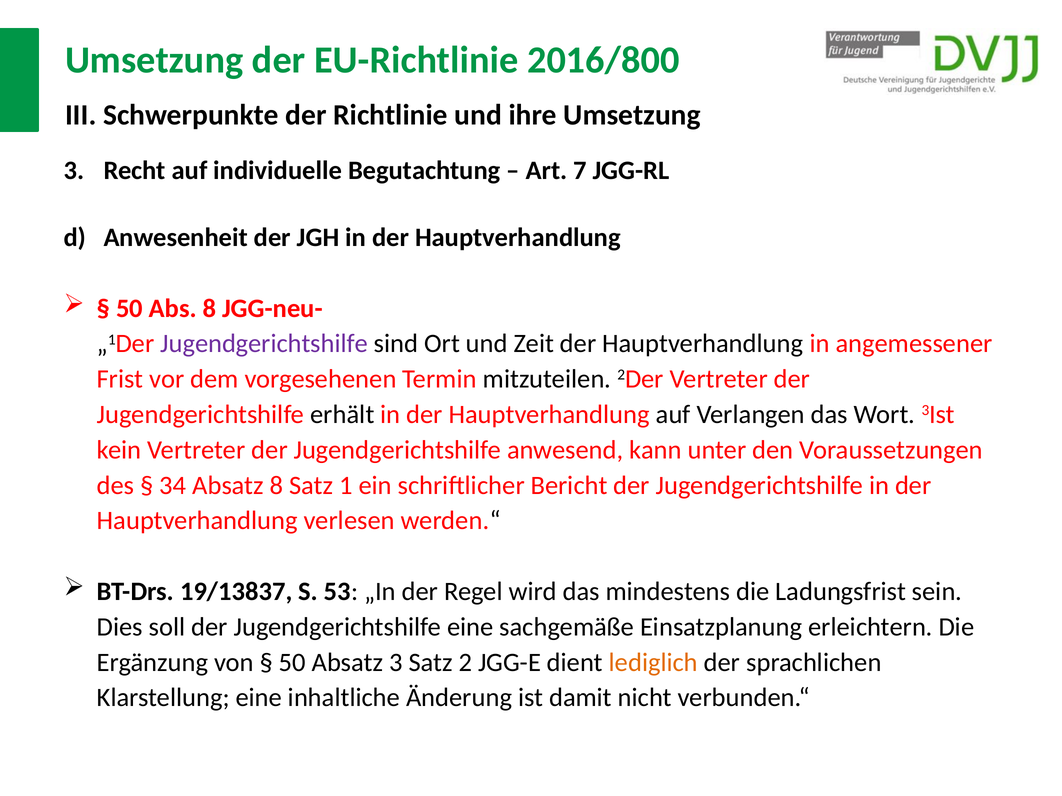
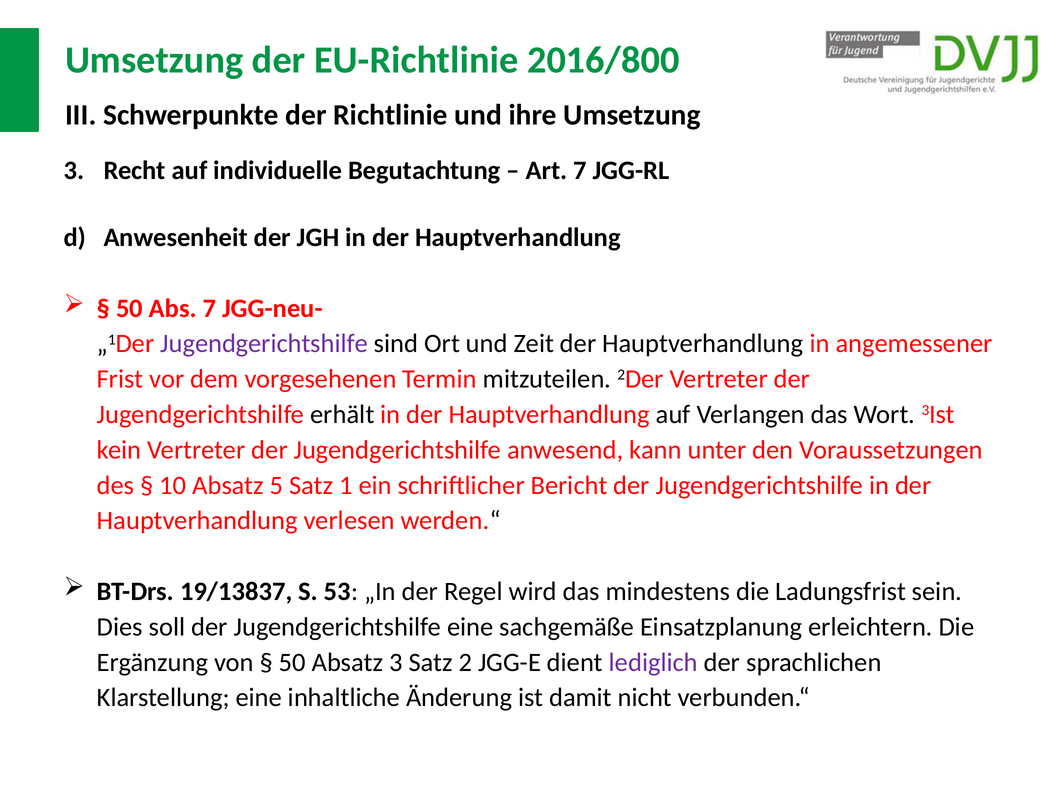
Abs 8: 8 -> 7
34: 34 -> 10
Absatz 8: 8 -> 5
lediglich colour: orange -> purple
